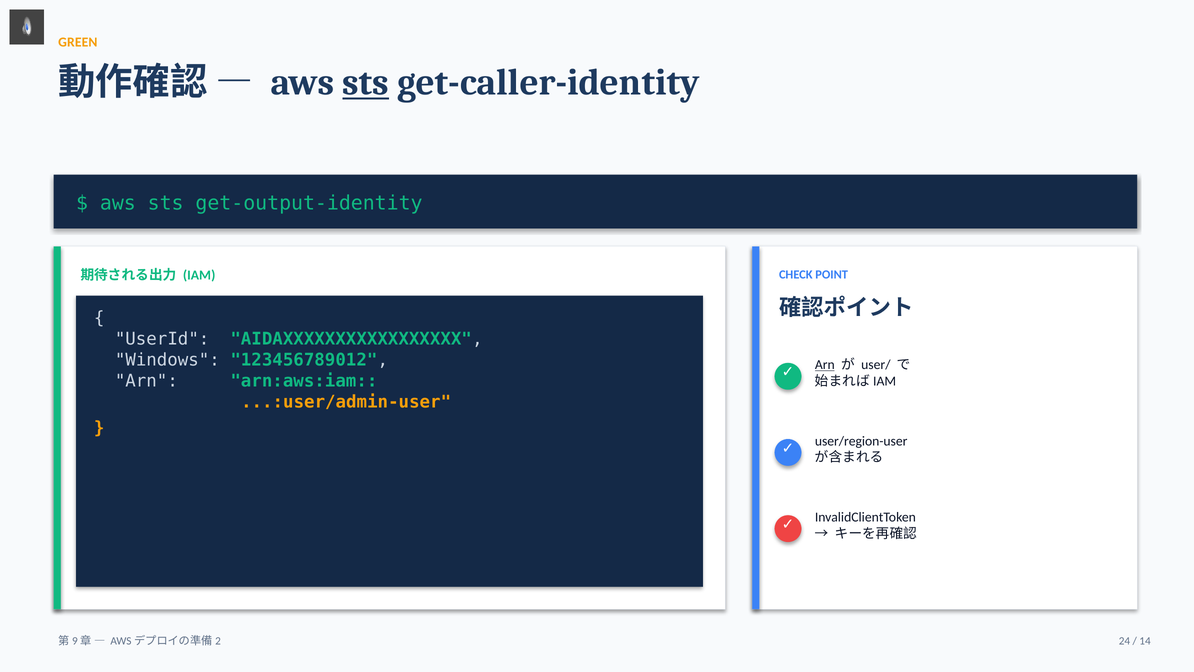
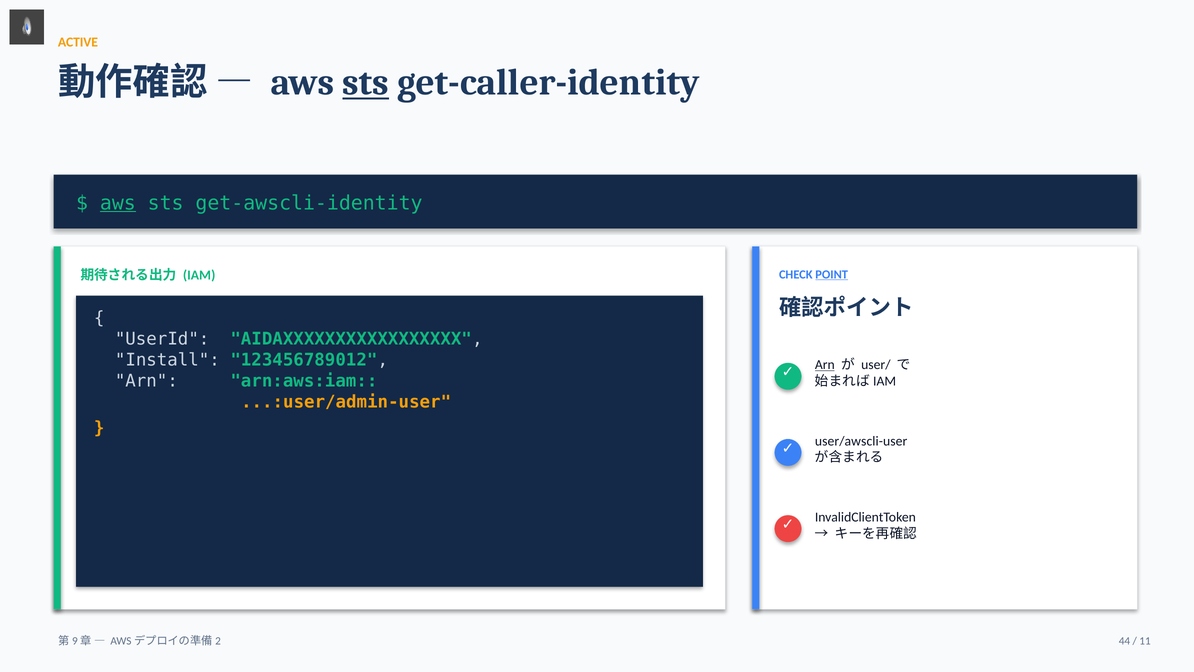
GREEN: GREEN -> ACTIVE
aws at (118, 203) underline: none -> present
get-output-identity: get-output-identity -> get-awscli-identity
POINT underline: none -> present
Windows: Windows -> Install
user/region-user: user/region-user -> user/awscli-user
24: 24 -> 44
14: 14 -> 11
